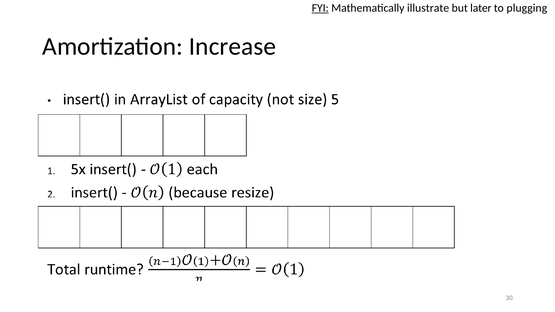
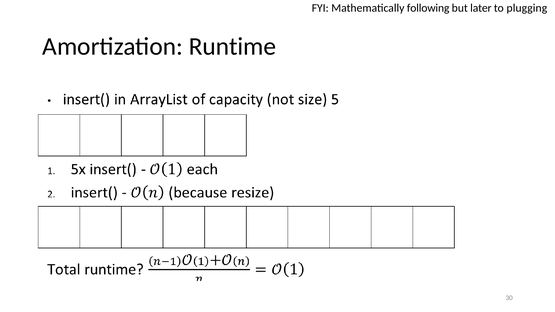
FYI underline: present -> none
illustrate: illustrate -> following
Increase: Increase -> Runtime
